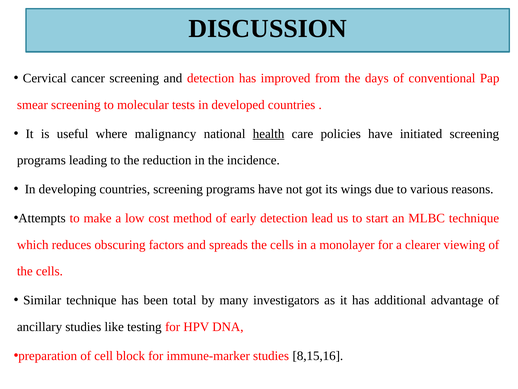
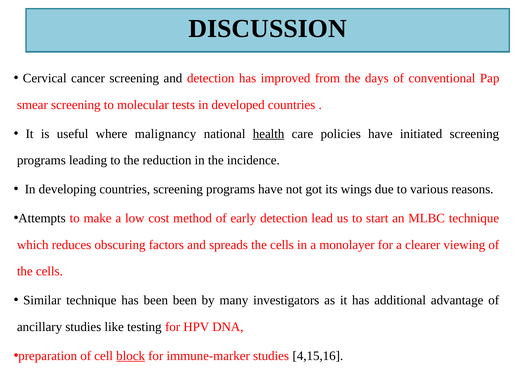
been total: total -> been
block underline: none -> present
8,15,16: 8,15,16 -> 4,15,16
